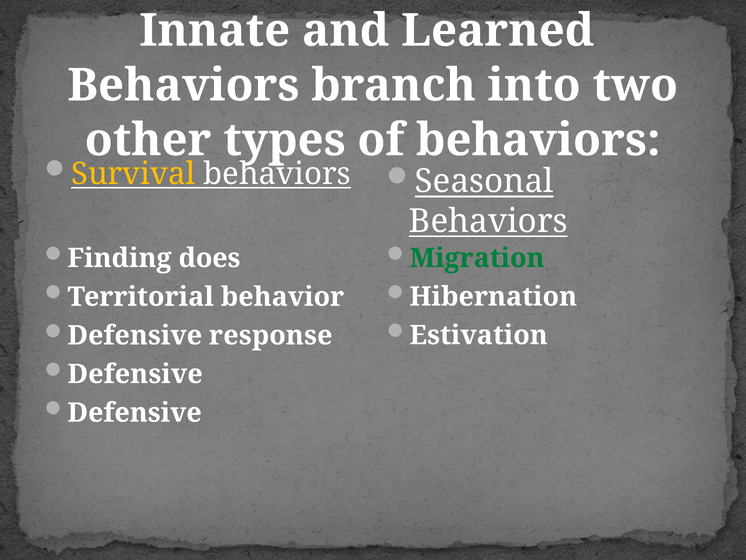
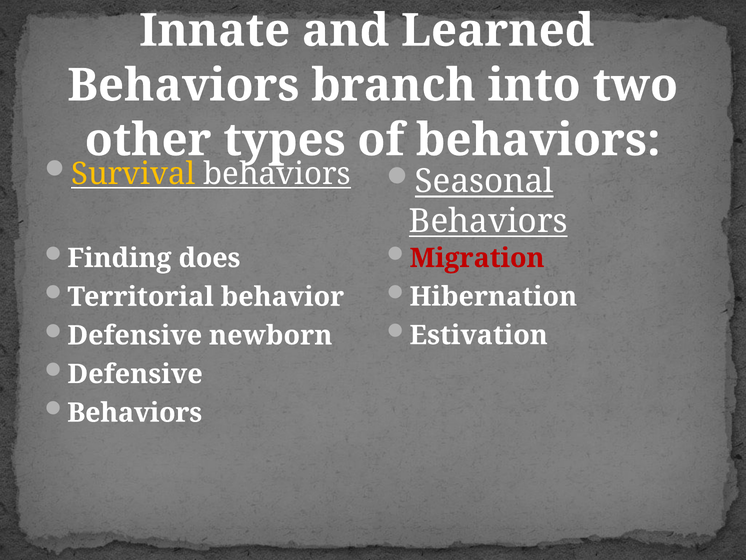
Migration colour: green -> red
response: response -> newborn
Defensive at (135, 412): Defensive -> Behaviors
